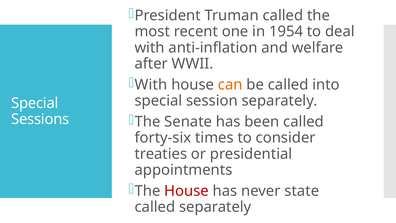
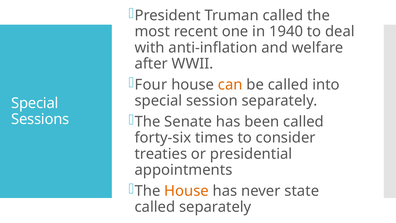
1954: 1954 -> 1940
With at (151, 85): With -> Four
House at (187, 191) colour: red -> orange
